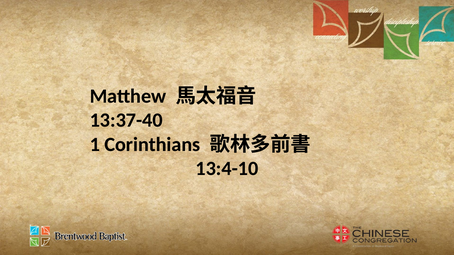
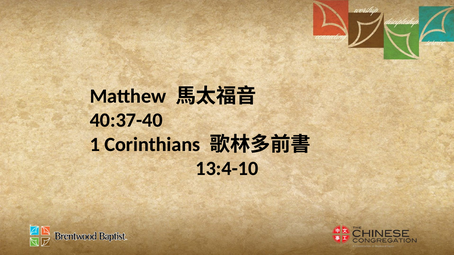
13:37-40: 13:37-40 -> 40:37-40
